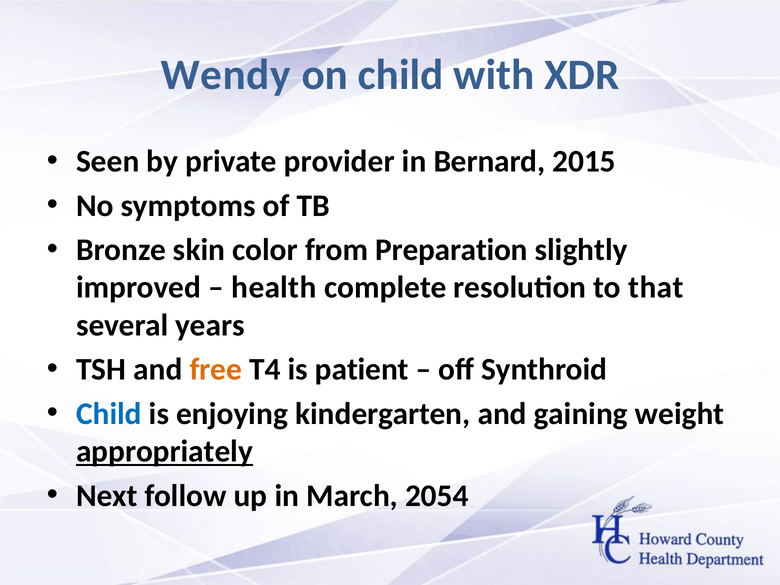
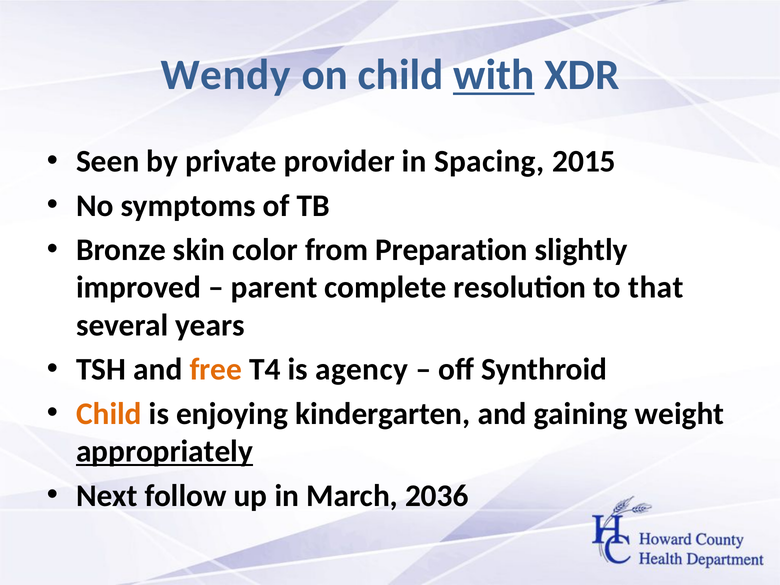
with underline: none -> present
Bernard: Bernard -> Spacing
health: health -> parent
patient: patient -> agency
Child at (109, 414) colour: blue -> orange
2054: 2054 -> 2036
